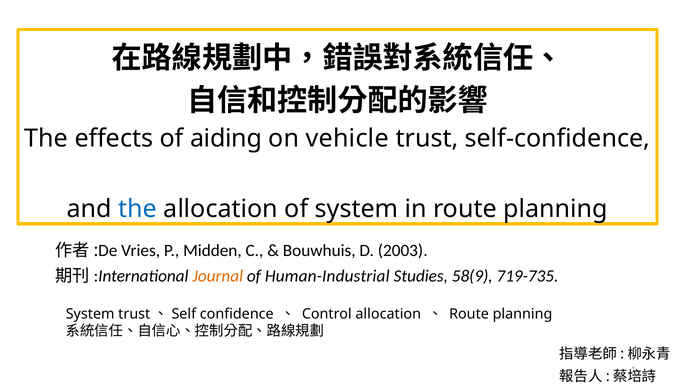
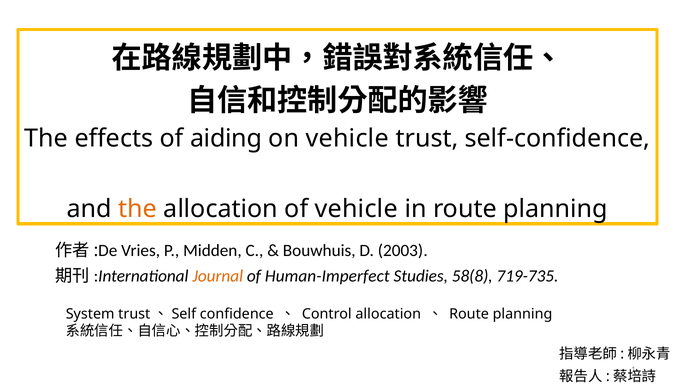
the at (138, 209) colour: blue -> orange
of system: system -> vehicle
Human-Industrial: Human-Industrial -> Human-Imperfect
58(9: 58(9 -> 58(8
